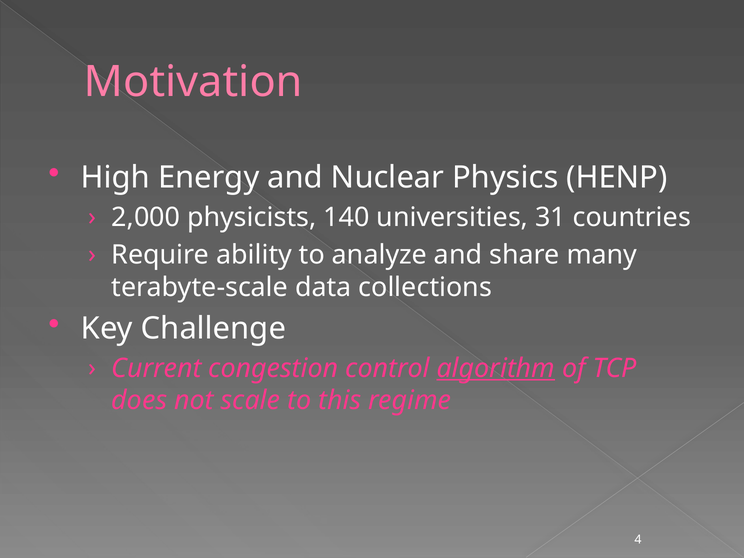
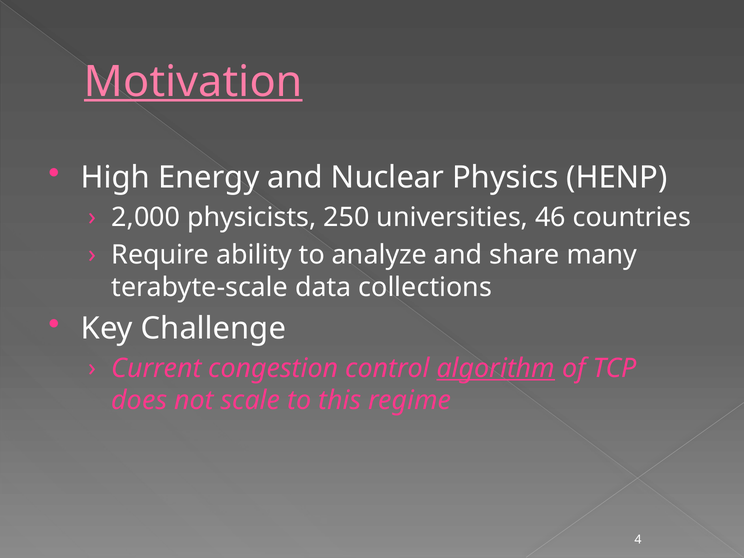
Motivation underline: none -> present
140: 140 -> 250
31: 31 -> 46
